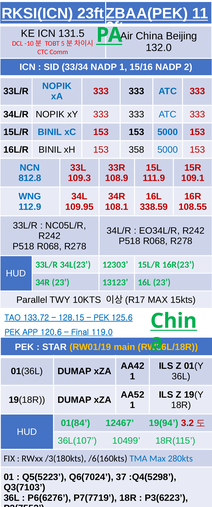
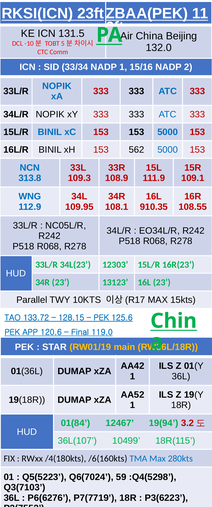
358: 358 -> 562
812.8: 812.8 -> 313.8
338.59: 338.59 -> 910.35
/3(180kts: /3(180kts -> /4(180kts
37: 37 -> 59
